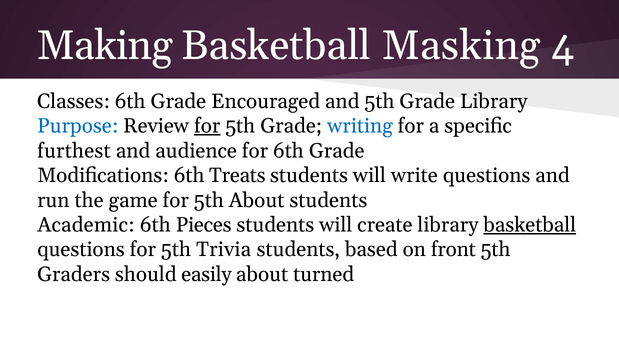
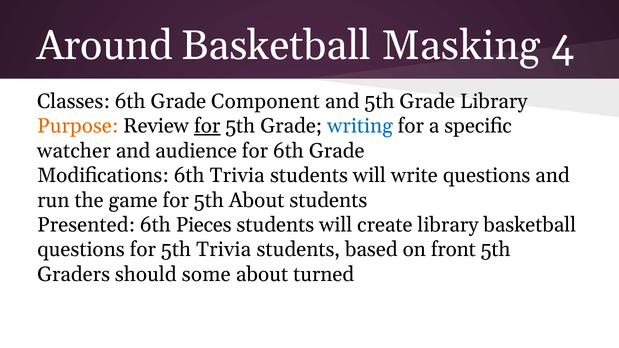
Making: Making -> Around
Encouraged: Encouraged -> Component
Purpose colour: blue -> orange
furthest: furthest -> watcher
6th Treats: Treats -> Trivia
Academic: Academic -> Presented
basketball at (530, 225) underline: present -> none
easily: easily -> some
